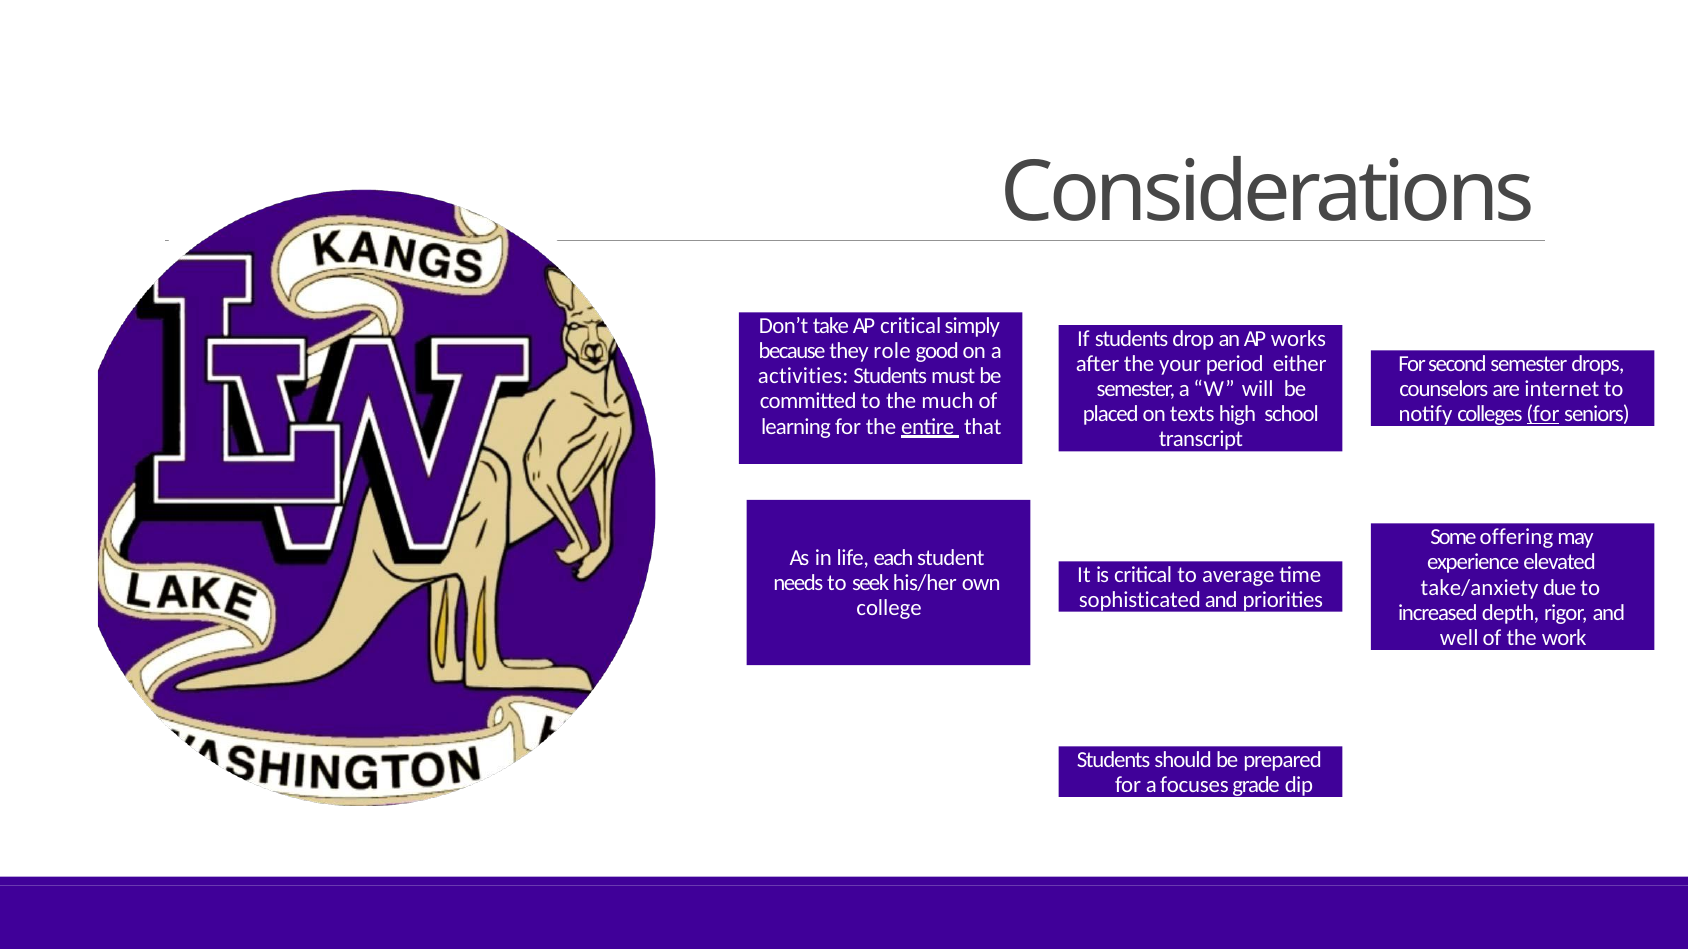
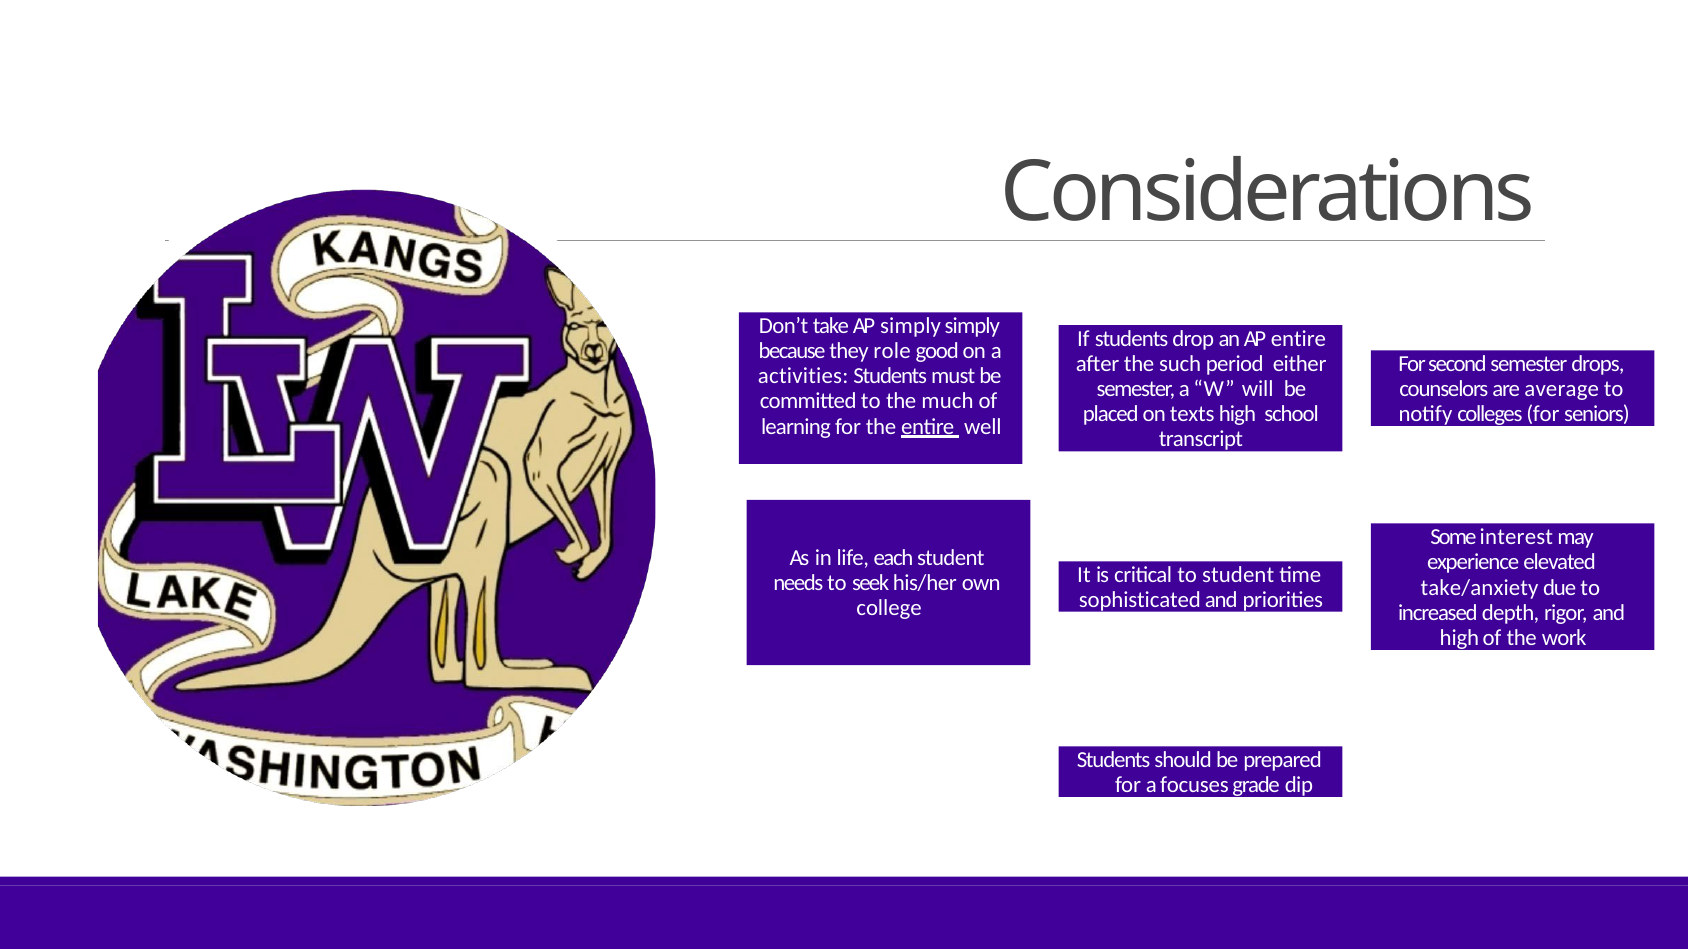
AP critical: critical -> simply
AP works: works -> entire
your: your -> such
internet: internet -> average
for at (1543, 414) underline: present -> none
that: that -> well
offering: offering -> interest
to average: average -> student
well at (1459, 638): well -> high
